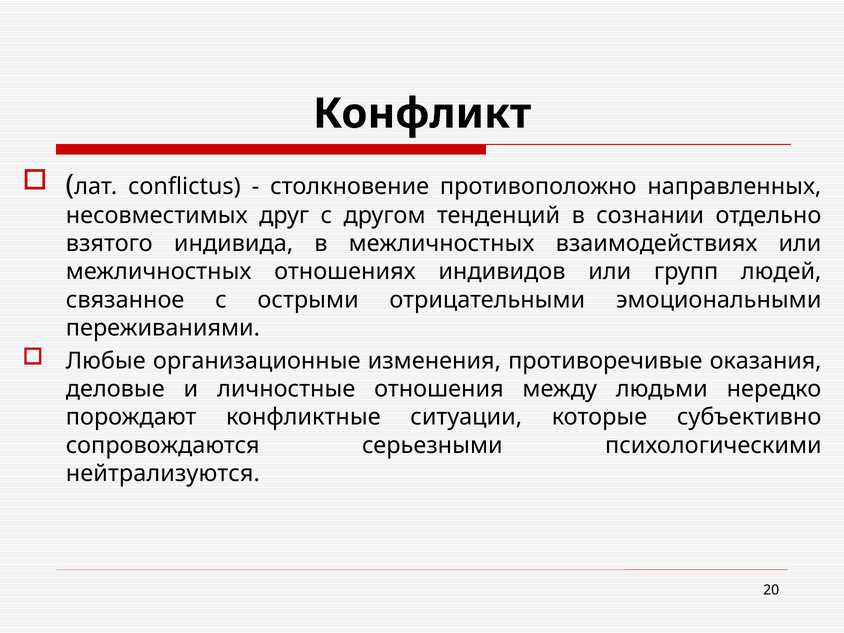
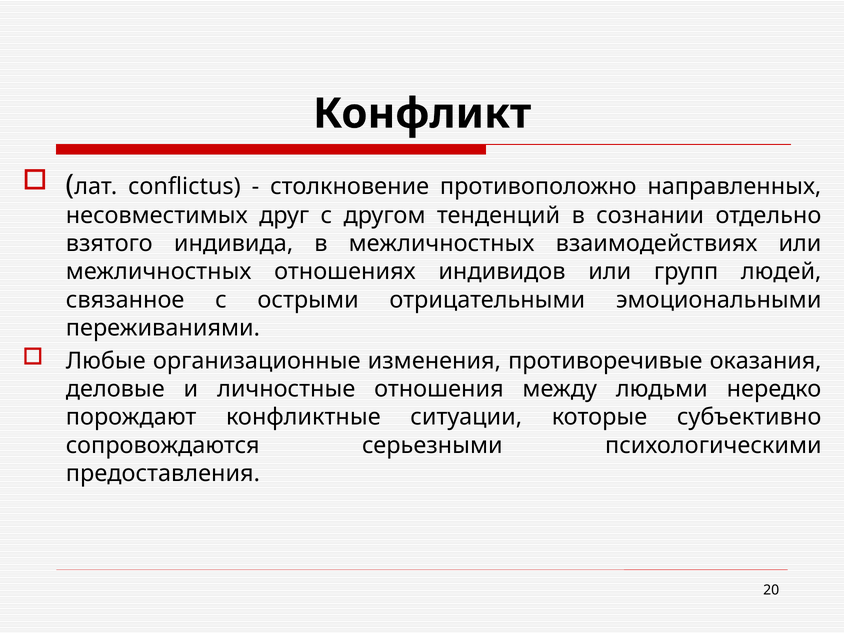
нейтрализуются: нейтрализуются -> предоставления
